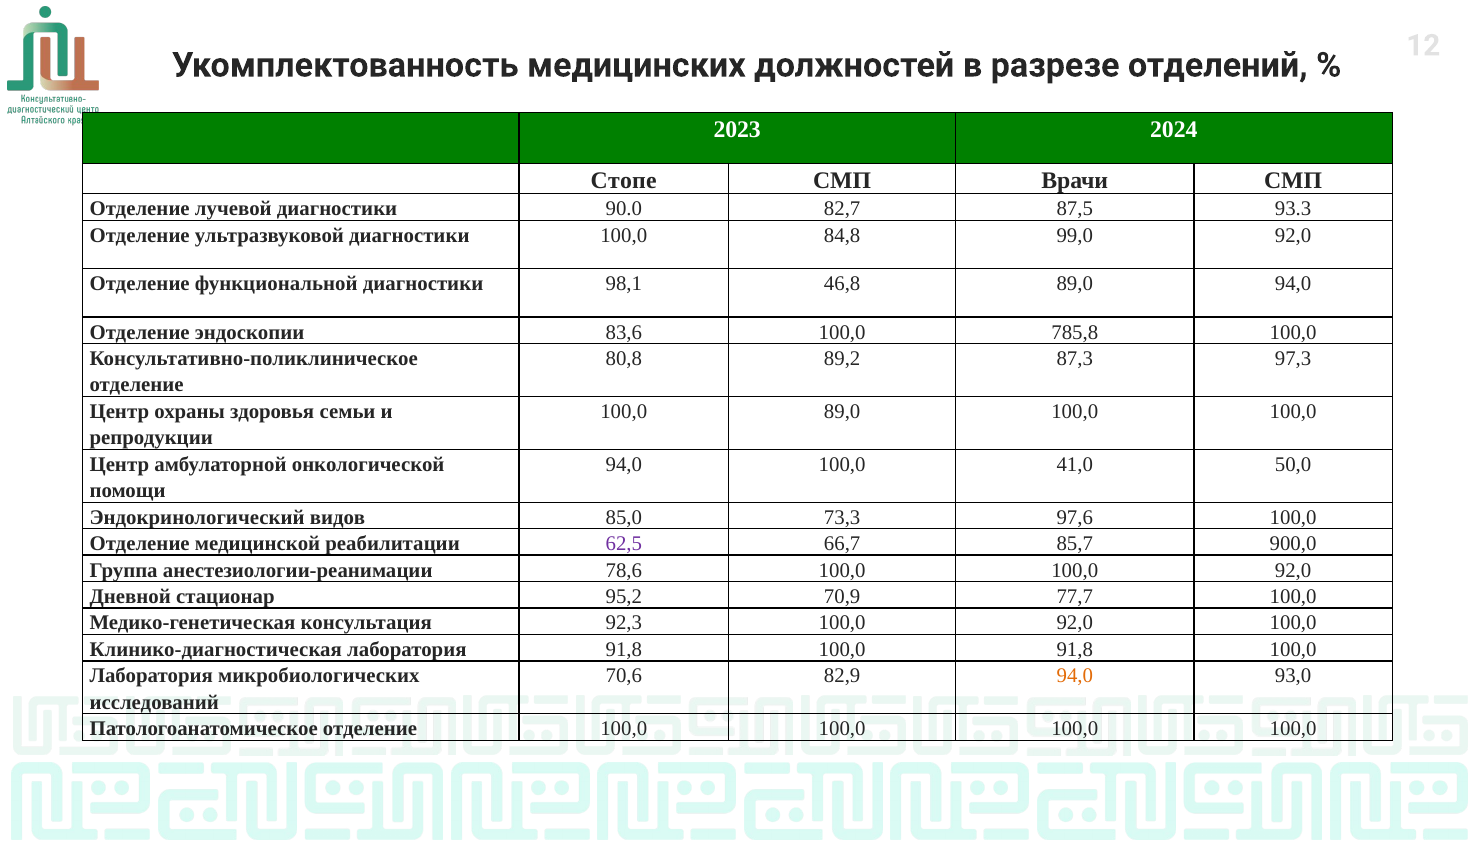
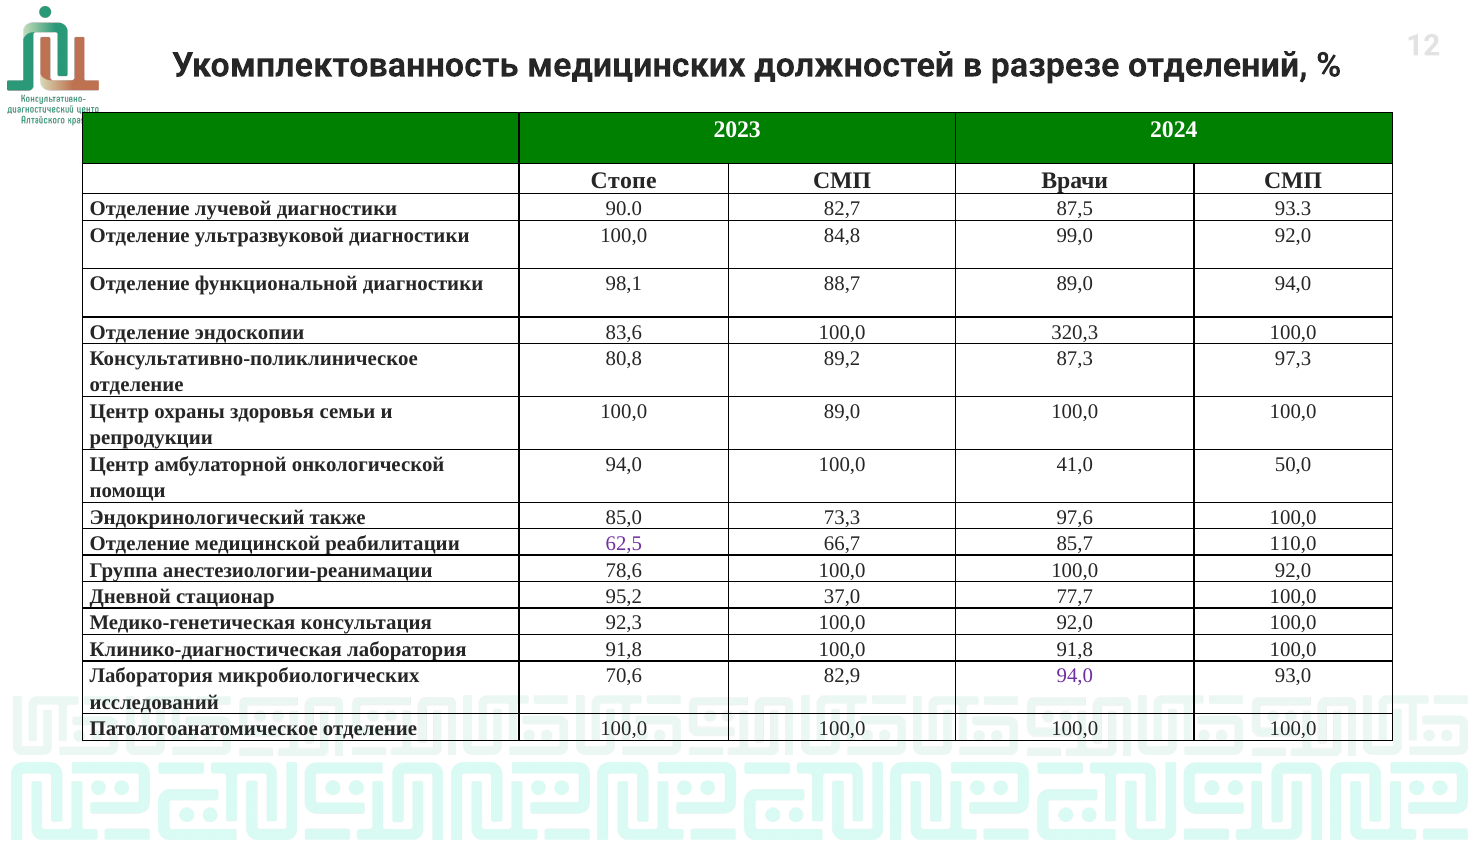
46,8: 46,8 -> 88,7
785,8: 785,8 -> 320,3
видов: видов -> также
900,0: 900,0 -> 110,0
70,9: 70,9 -> 37,0
94,0 at (1075, 676) colour: orange -> purple
